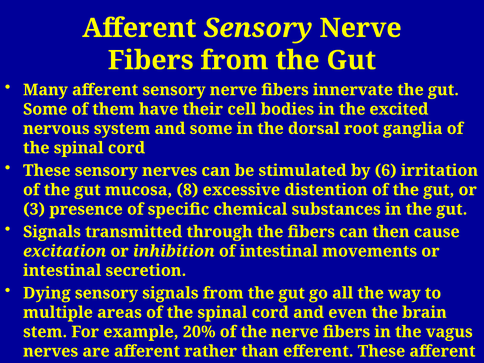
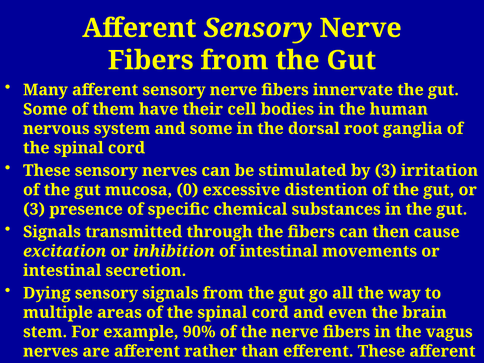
excited: excited -> human
by 6: 6 -> 3
8: 8 -> 0
20%: 20% -> 90%
